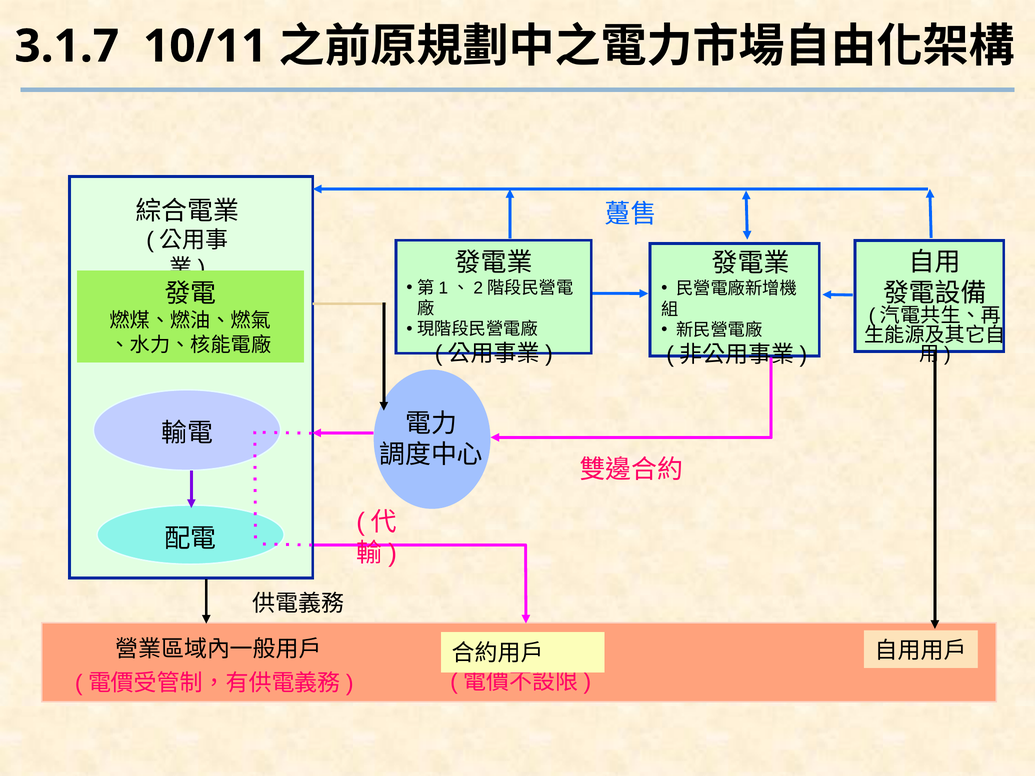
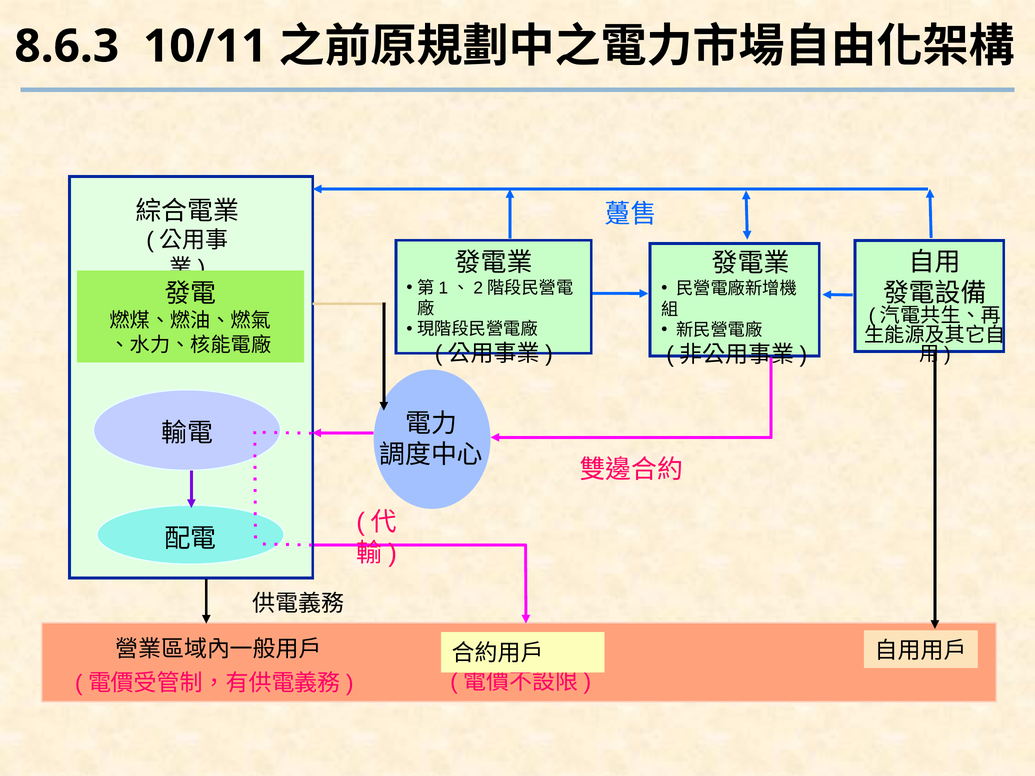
3.1.7: 3.1.7 -> 8.6.3
